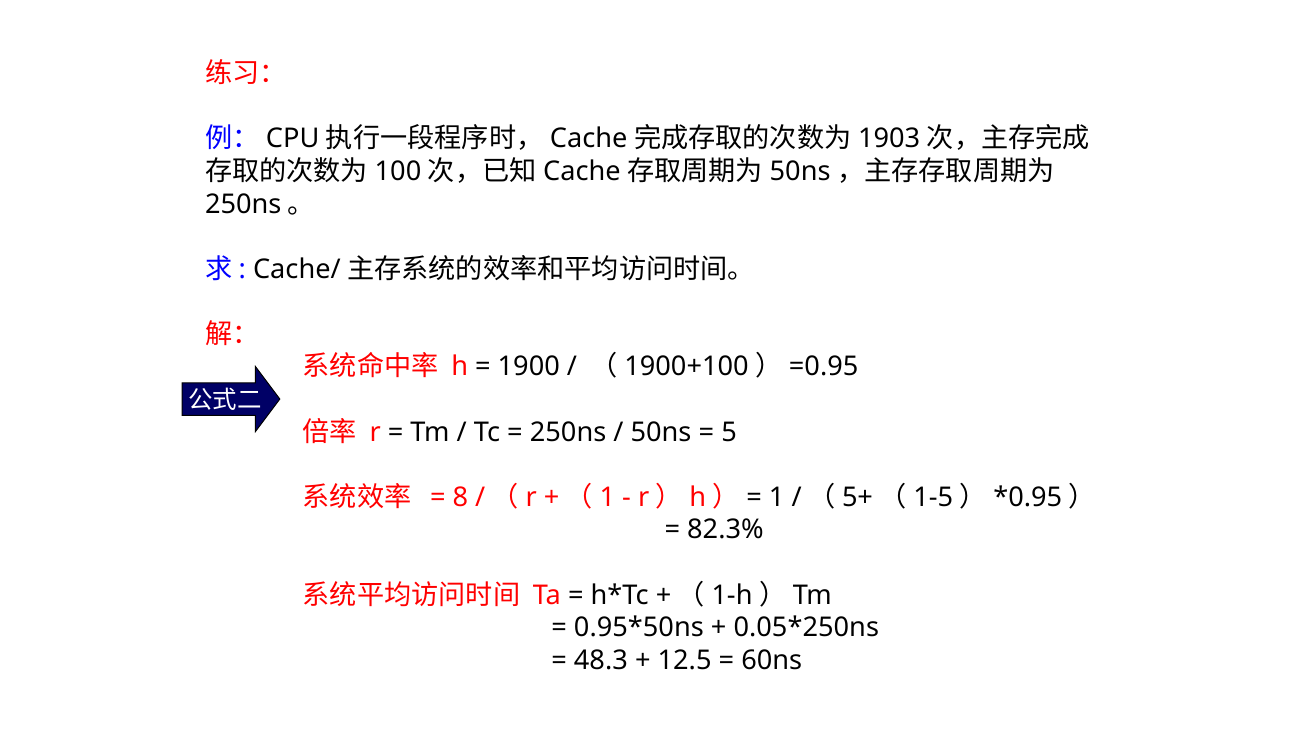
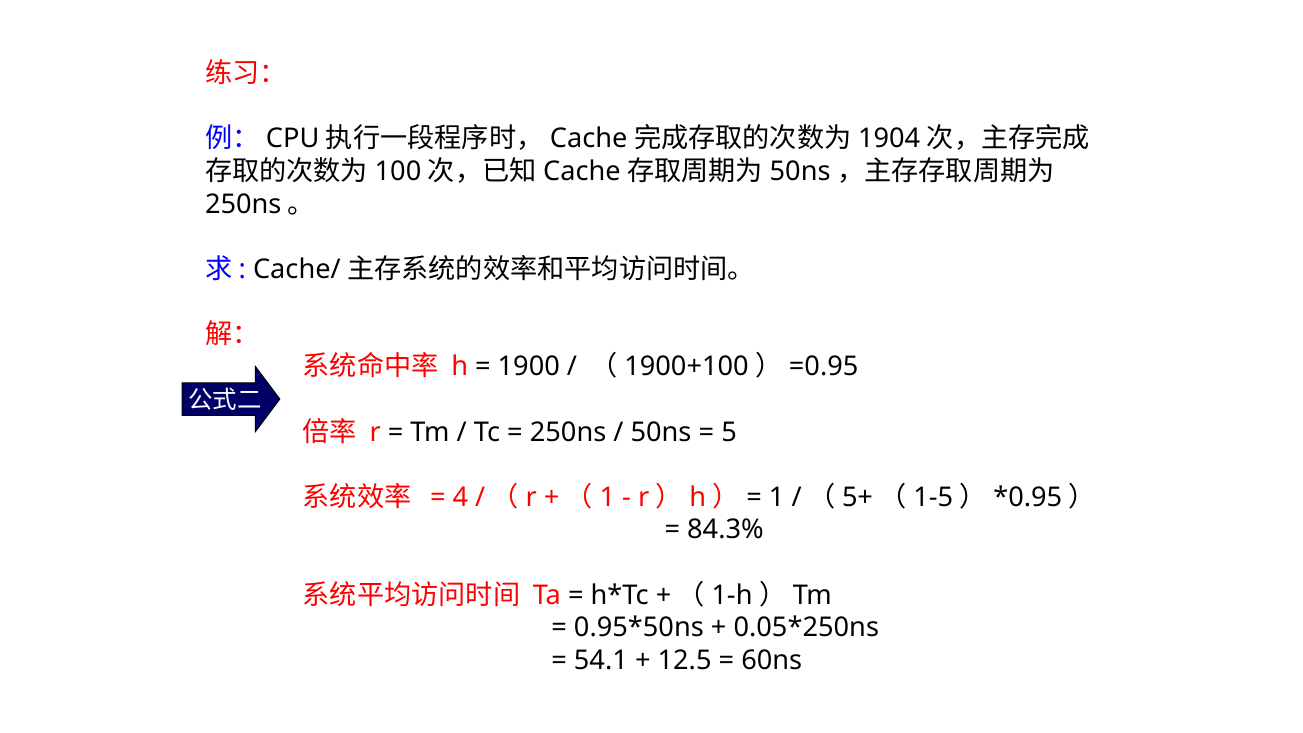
1903: 1903 -> 1904
8: 8 -> 4
82.3%: 82.3% -> 84.3%
48.3: 48.3 -> 54.1
